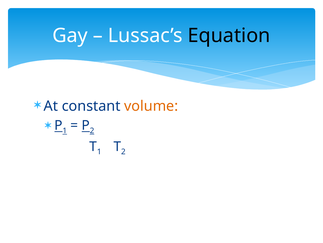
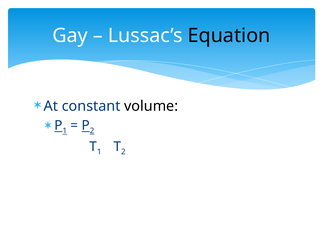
volume colour: orange -> black
